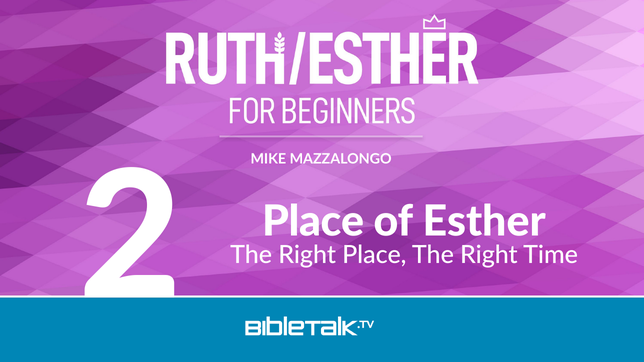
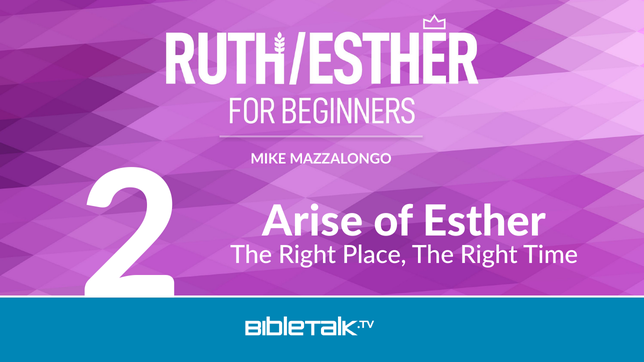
2 Place: Place -> Arise
